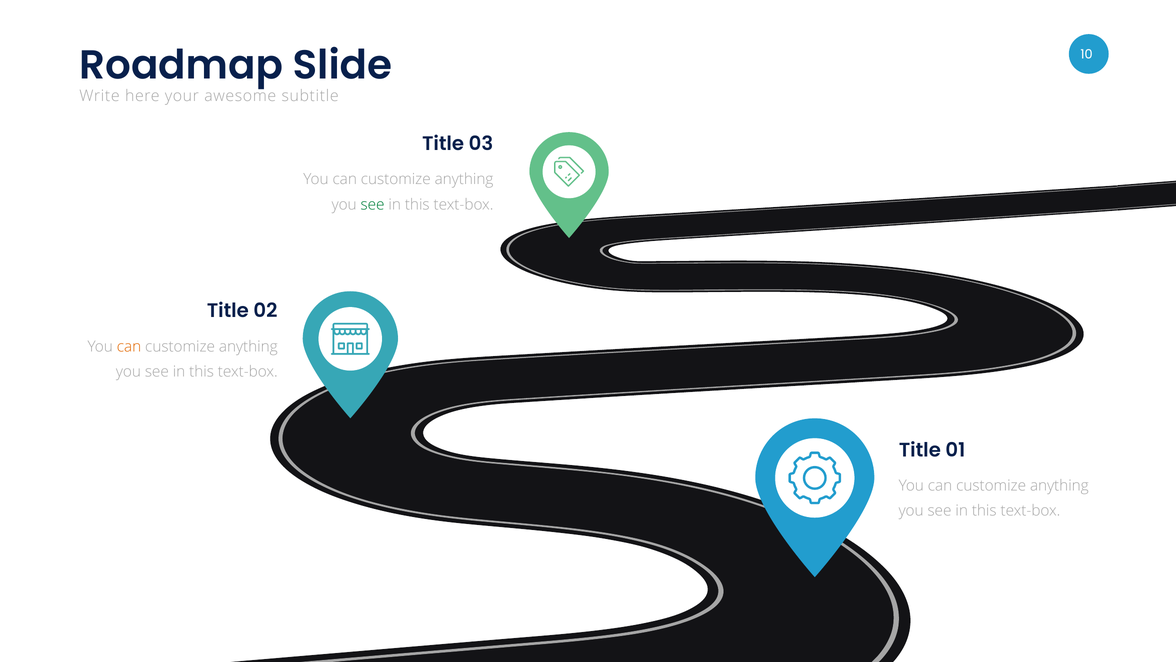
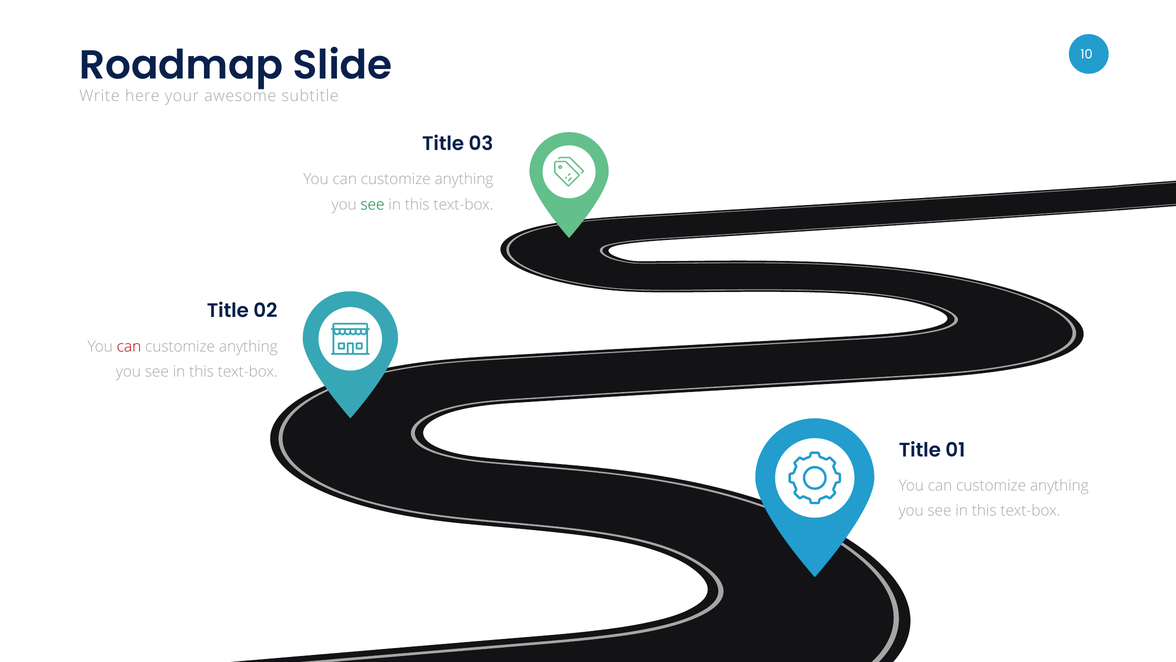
can at (129, 346) colour: orange -> red
